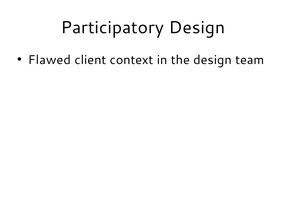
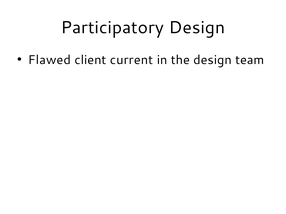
context: context -> current
